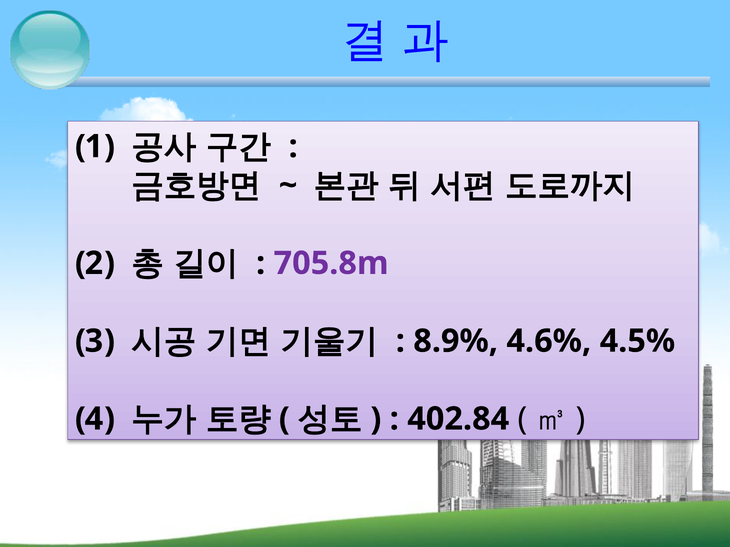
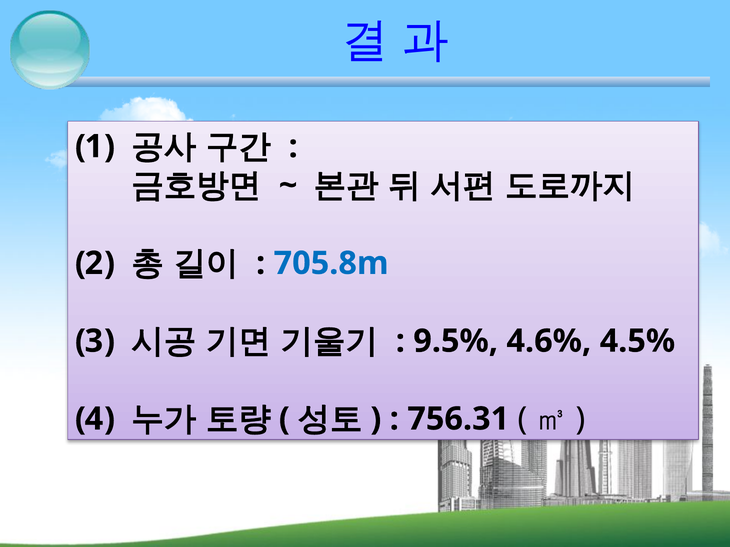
705.8m colour: purple -> blue
8.9%: 8.9% -> 9.5%
402.84: 402.84 -> 756.31
